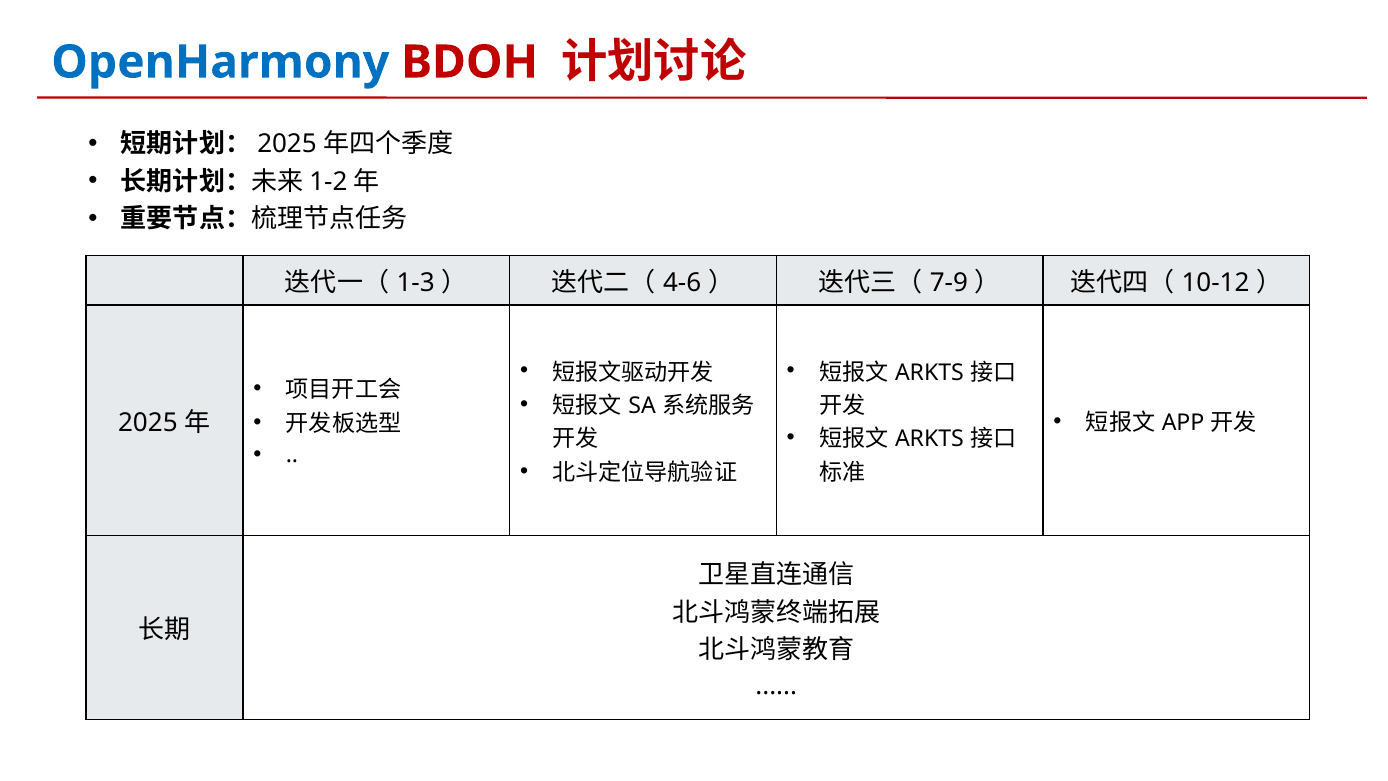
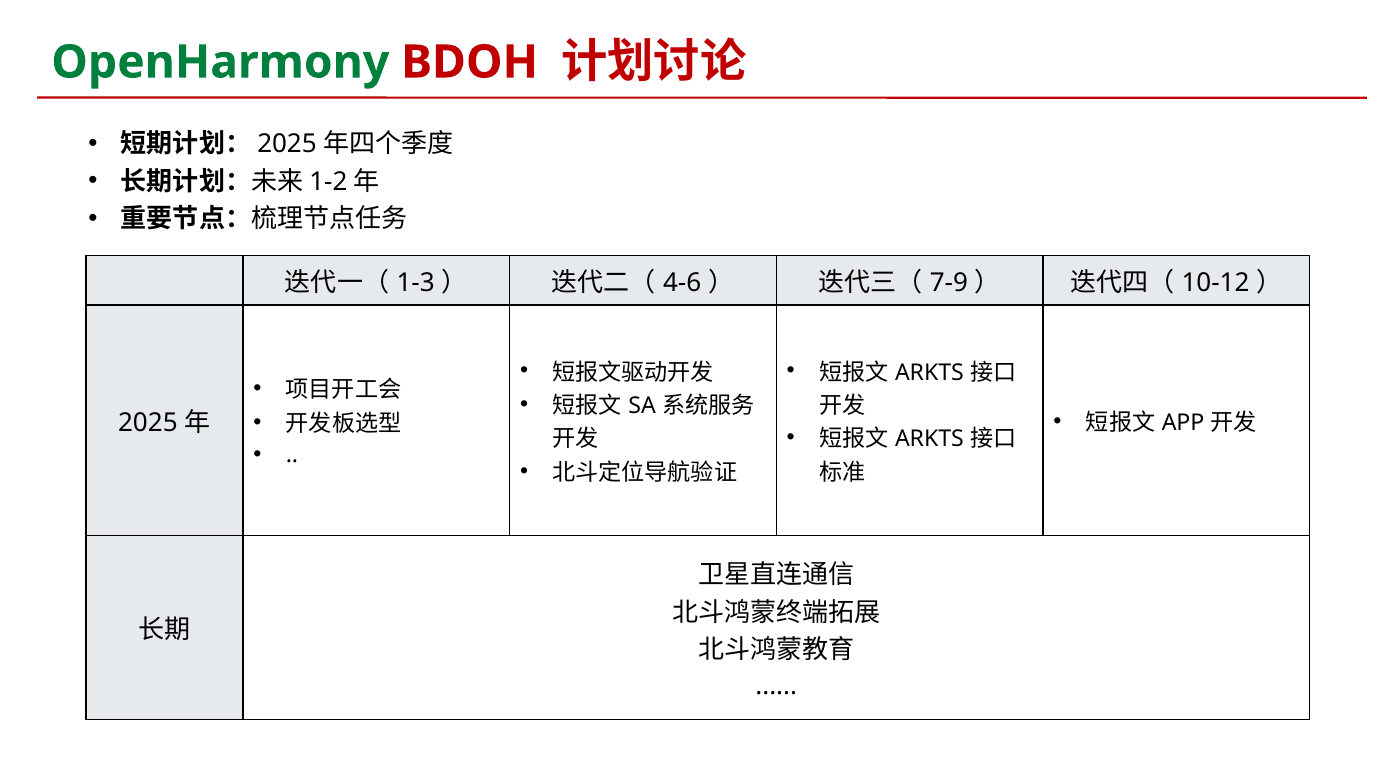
OpenHarmony colour: blue -> green
